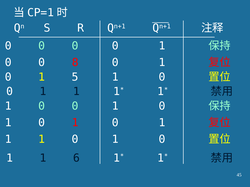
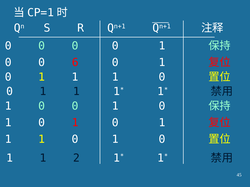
8: 8 -> 6
5 at (75, 77): 5 -> 1
6: 6 -> 2
